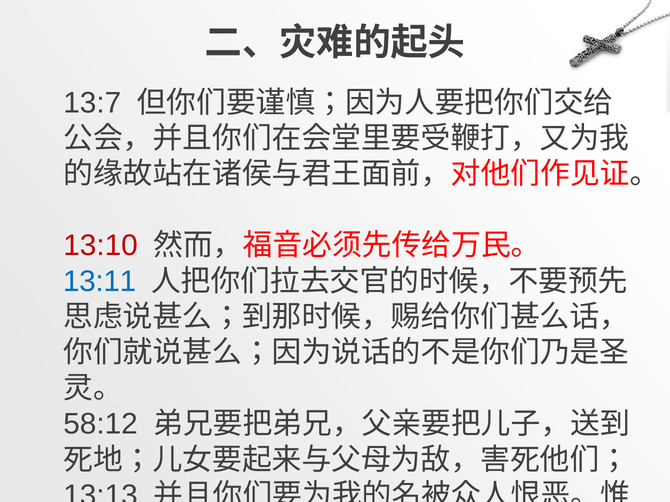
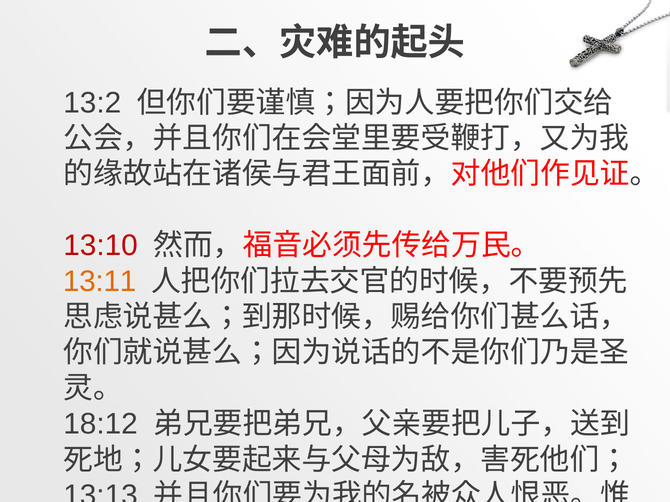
13:7: 13:7 -> 13:2
13:11 colour: blue -> orange
58:12: 58:12 -> 18:12
